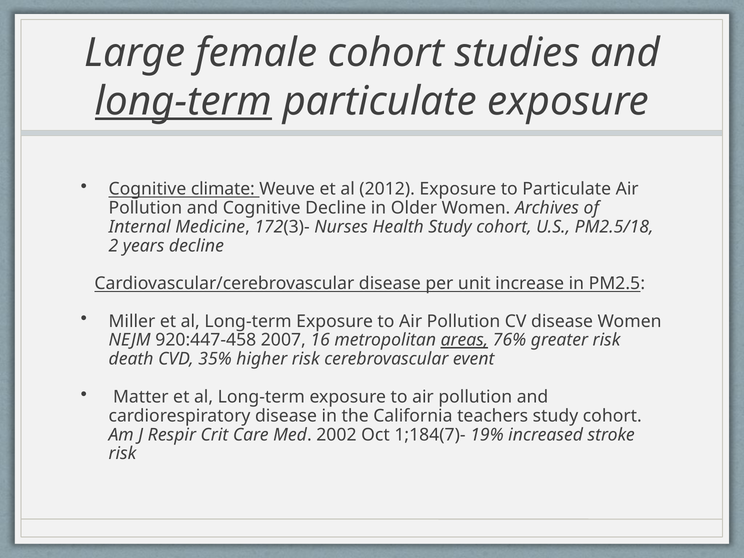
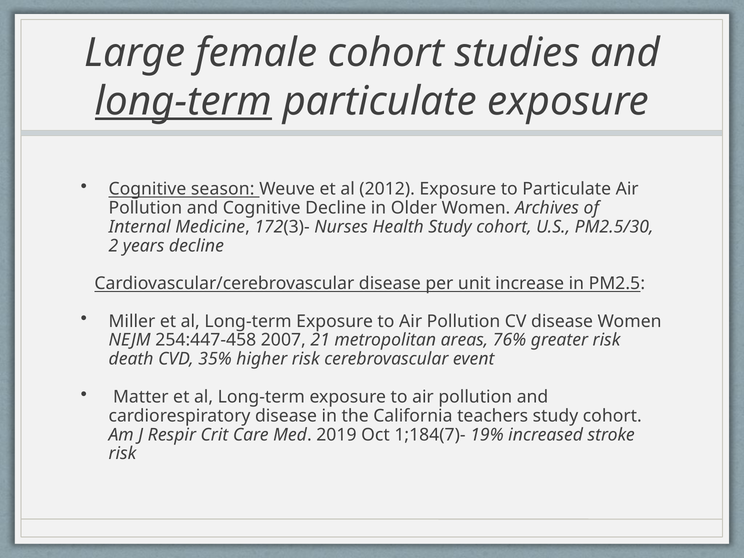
climate: climate -> season
PM2.5/18: PM2.5/18 -> PM2.5/30
920:447-458: 920:447-458 -> 254:447-458
16: 16 -> 21
areas underline: present -> none
2002: 2002 -> 2019
